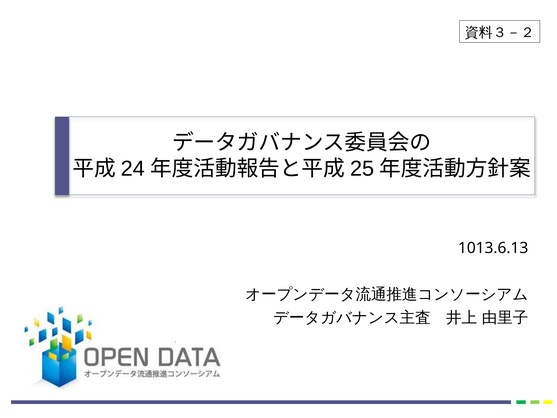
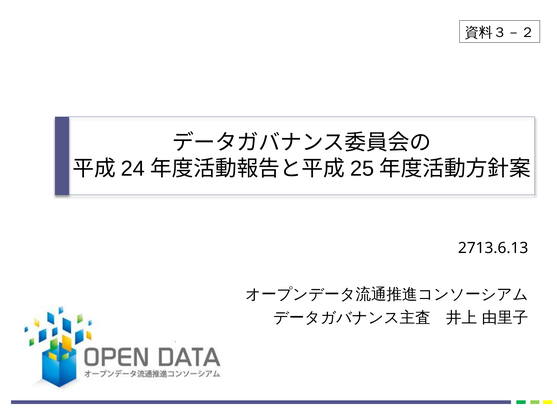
1013.6.13: 1013.6.13 -> 2713.6.13
